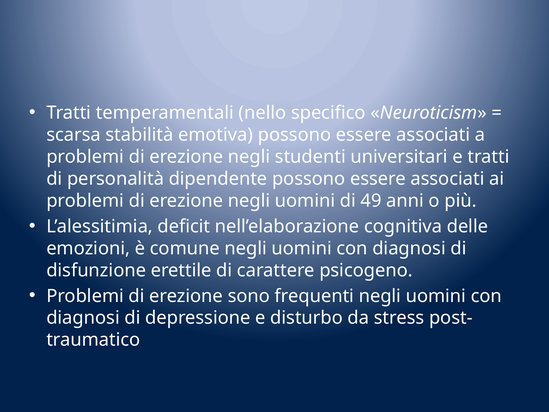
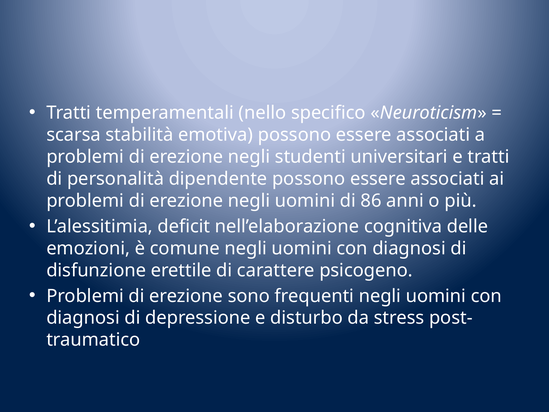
49: 49 -> 86
